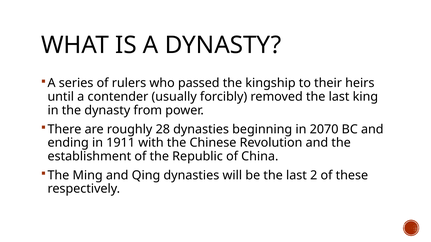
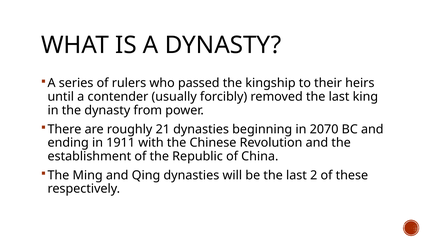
28: 28 -> 21
